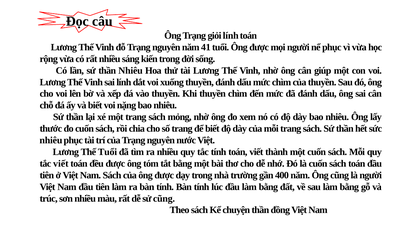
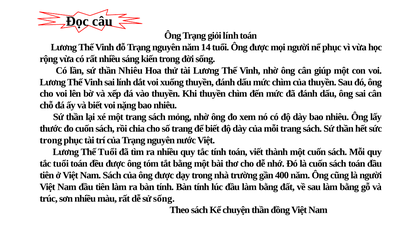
41: 41 -> 14
nhiêu at (51, 140): nhiêu -> trong
tắc viết: viết -> tuổi
sử cũng: cũng -> sống
